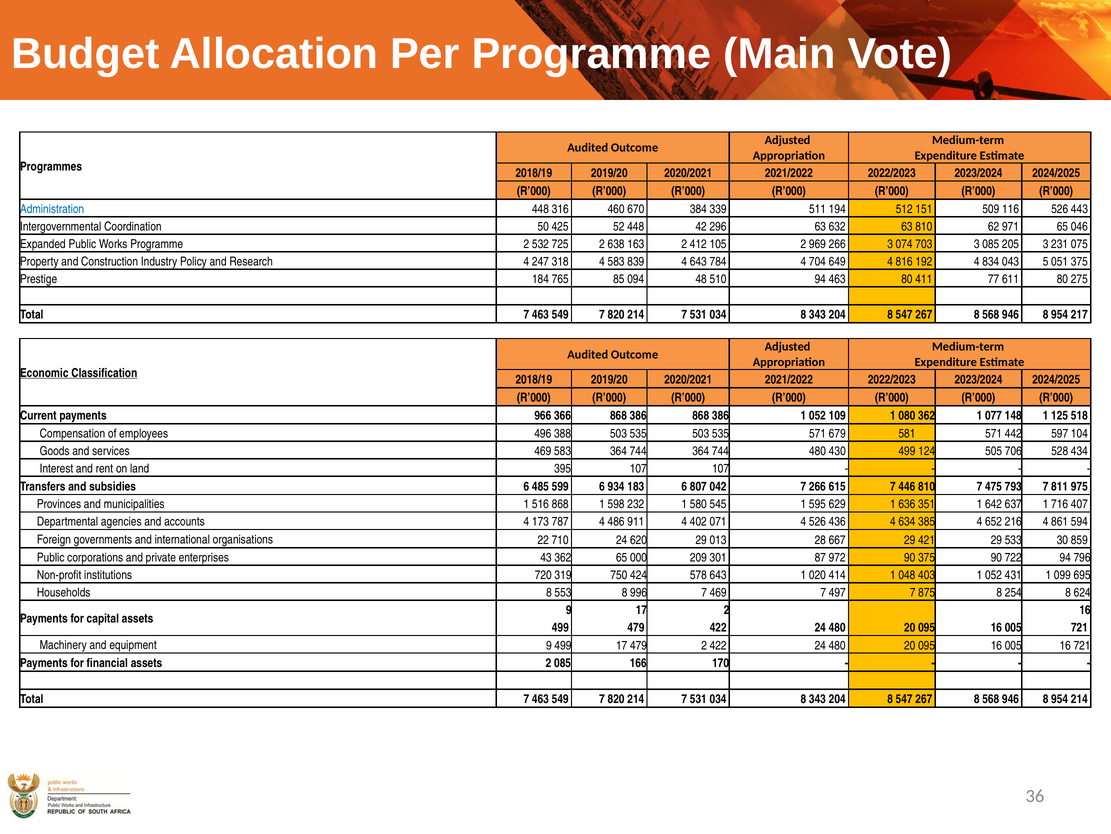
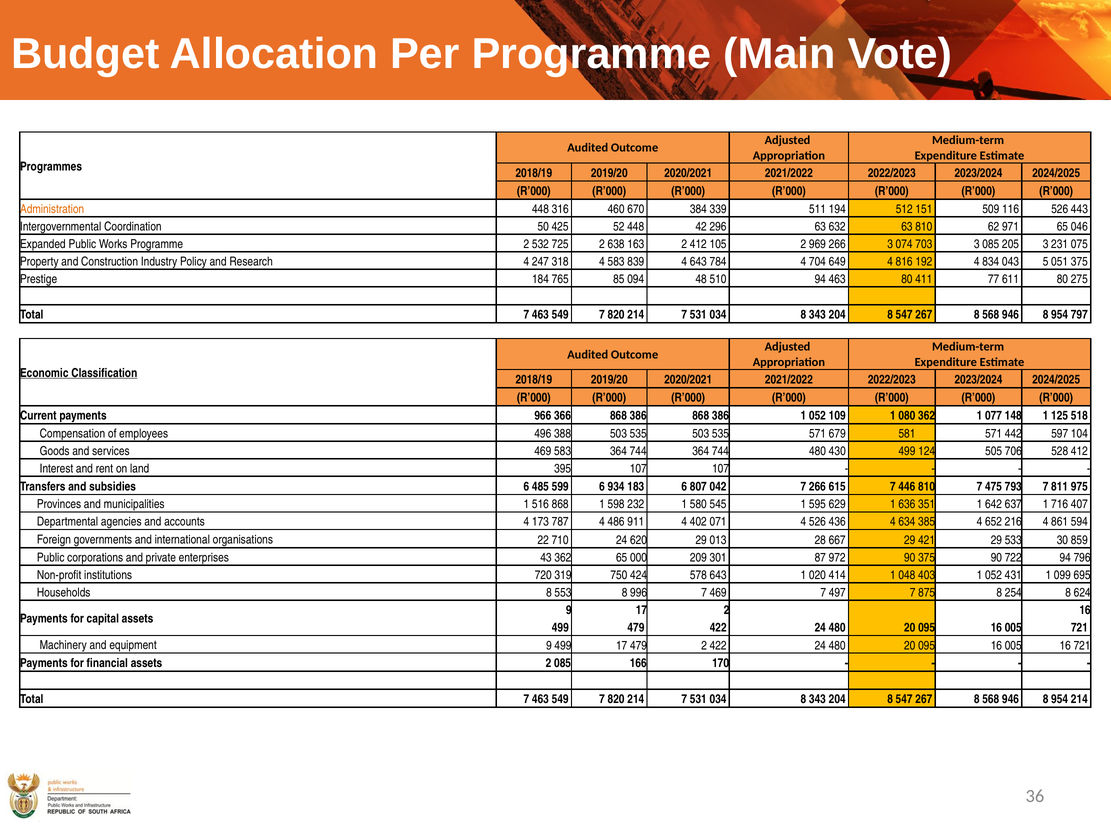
Administration colour: blue -> orange
217: 217 -> 797
528 434: 434 -> 412
